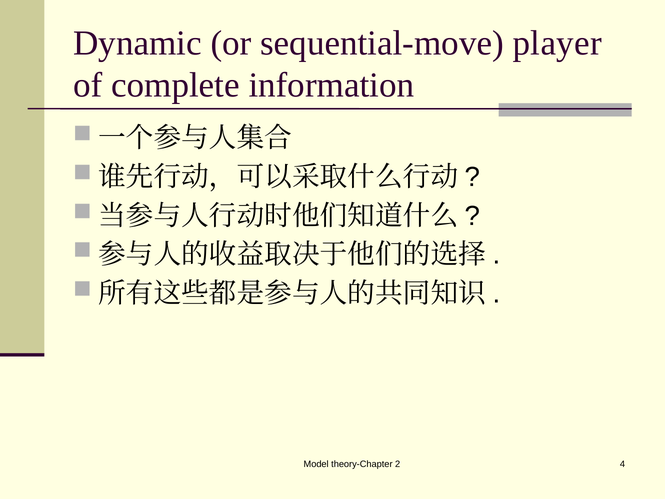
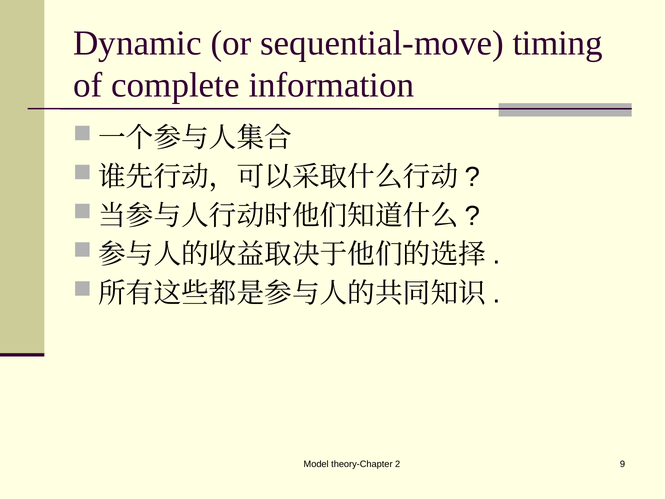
player: player -> timing
4: 4 -> 9
